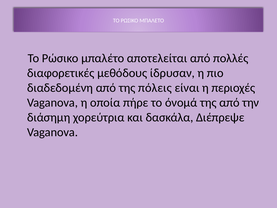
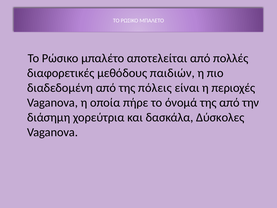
ίδρυσαν: ίδρυσαν -> παιδιών
Διέπρεψε: Διέπρεψε -> Δύσκολες
